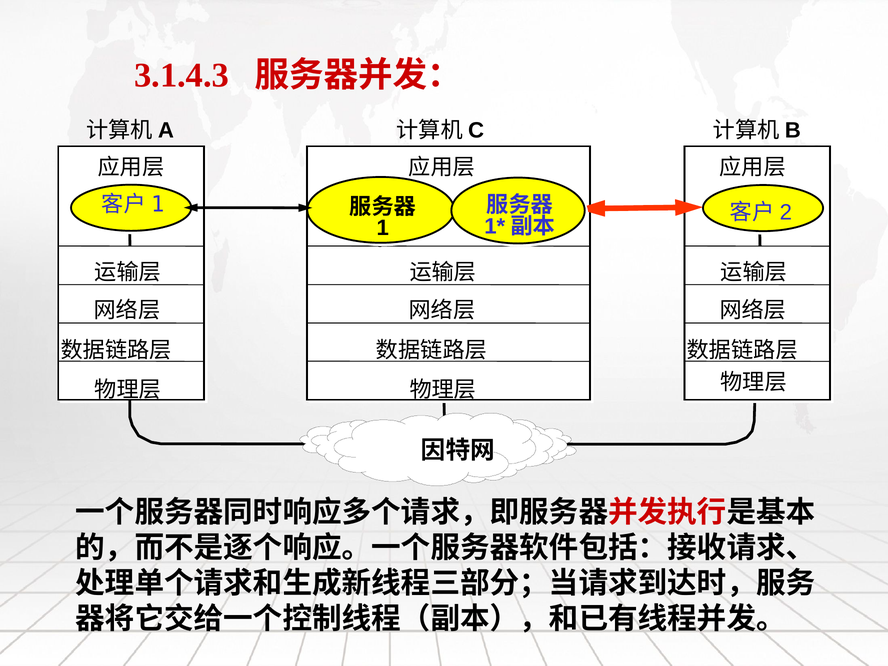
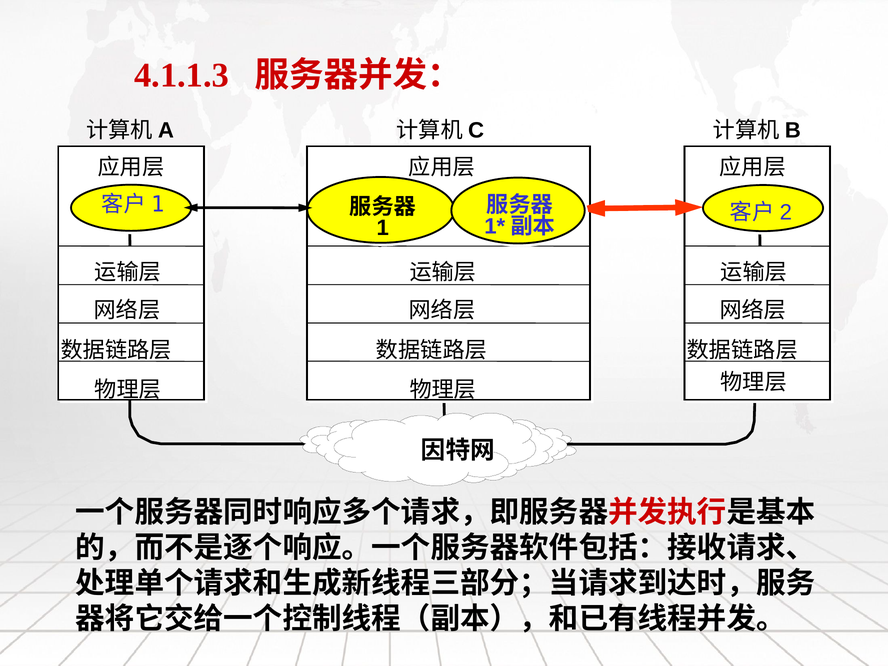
3.1.4.3: 3.1.4.3 -> 4.1.1.3
